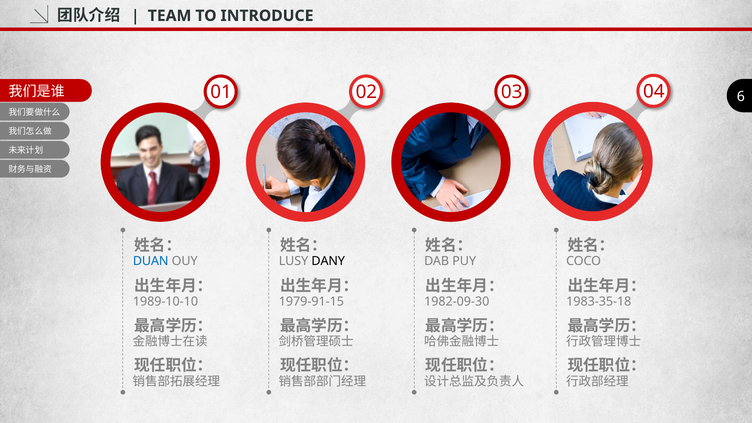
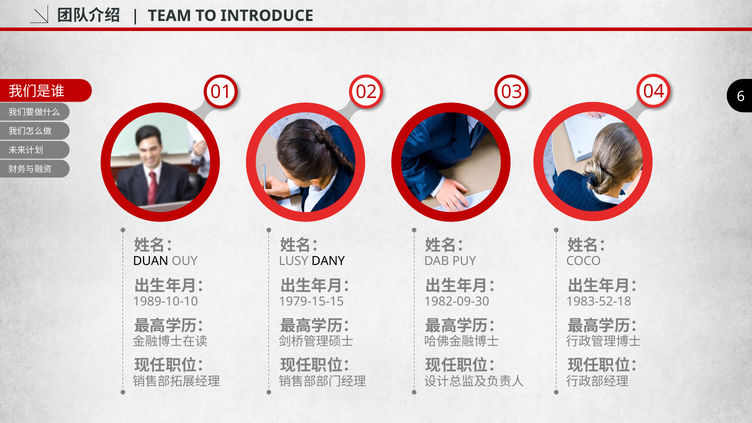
DUAN colour: blue -> black
1979-91-15: 1979-91-15 -> 1979-15-15
1983-35-18: 1983-35-18 -> 1983-52-18
